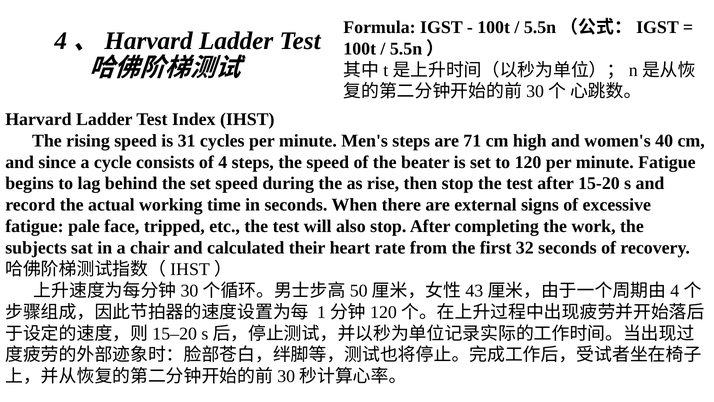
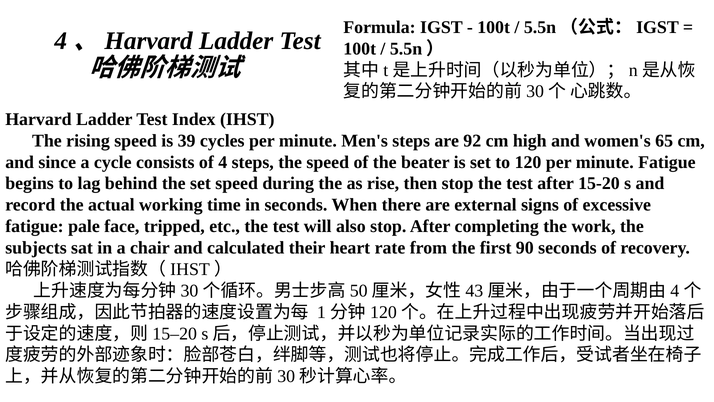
31: 31 -> 39
71: 71 -> 92
40: 40 -> 65
32: 32 -> 90
